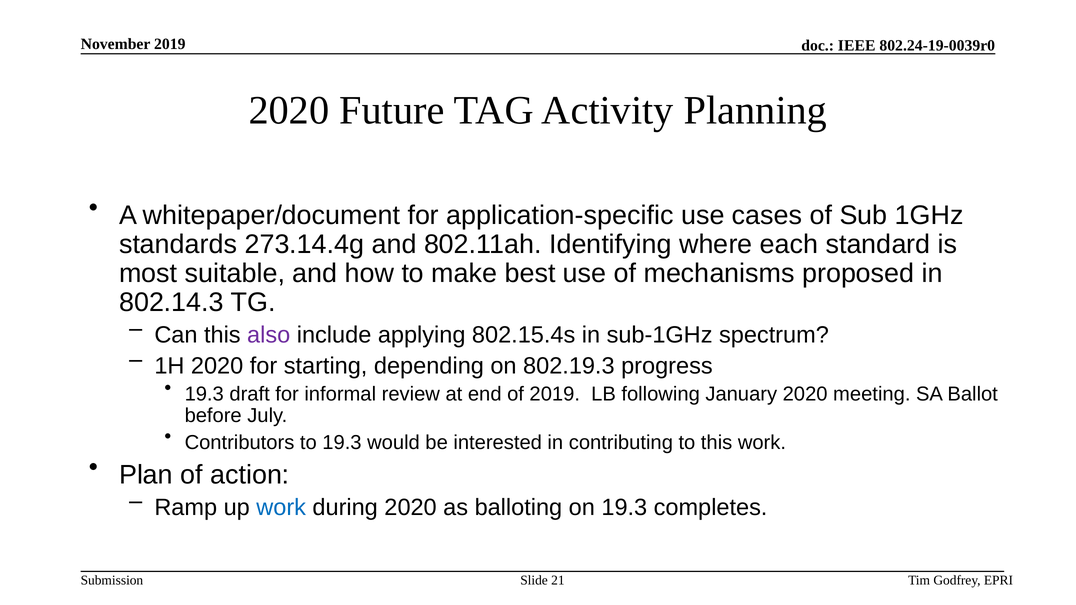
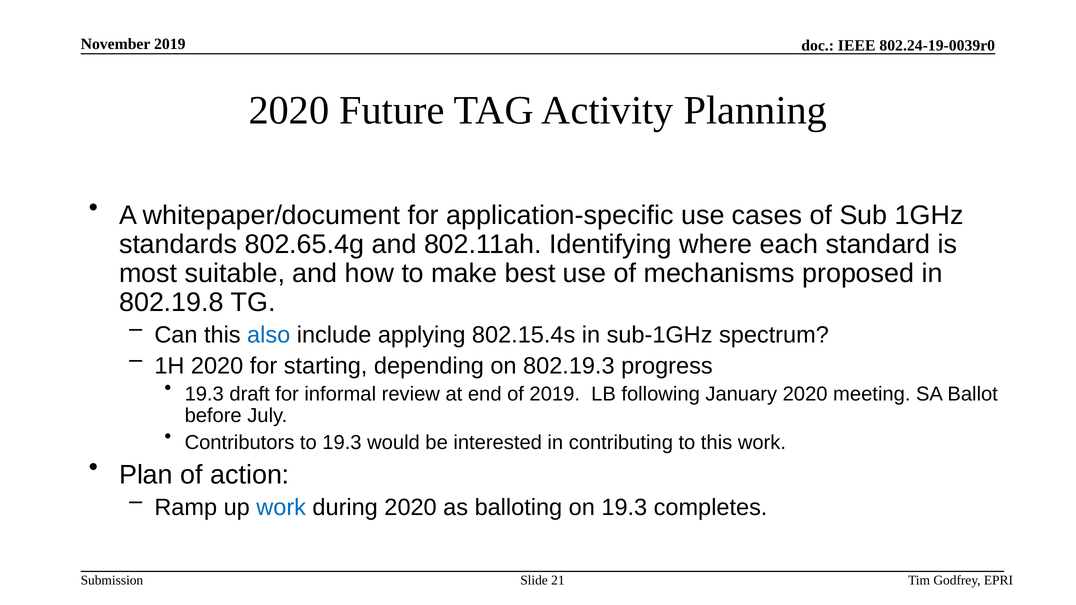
273.14.4g: 273.14.4g -> 802.65.4g
802.14.3: 802.14.3 -> 802.19.8
also colour: purple -> blue
